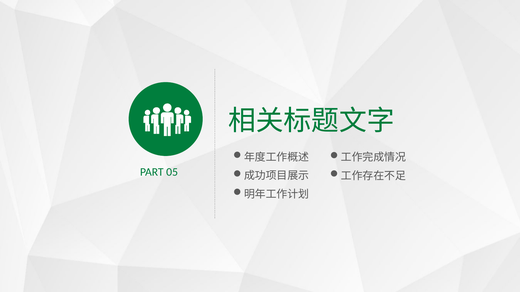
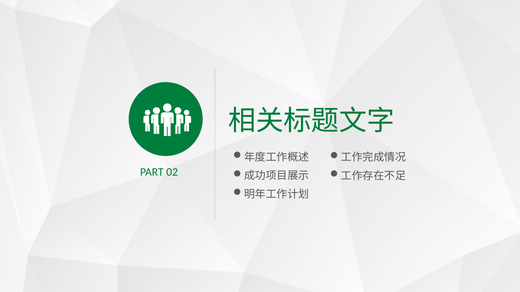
05: 05 -> 02
